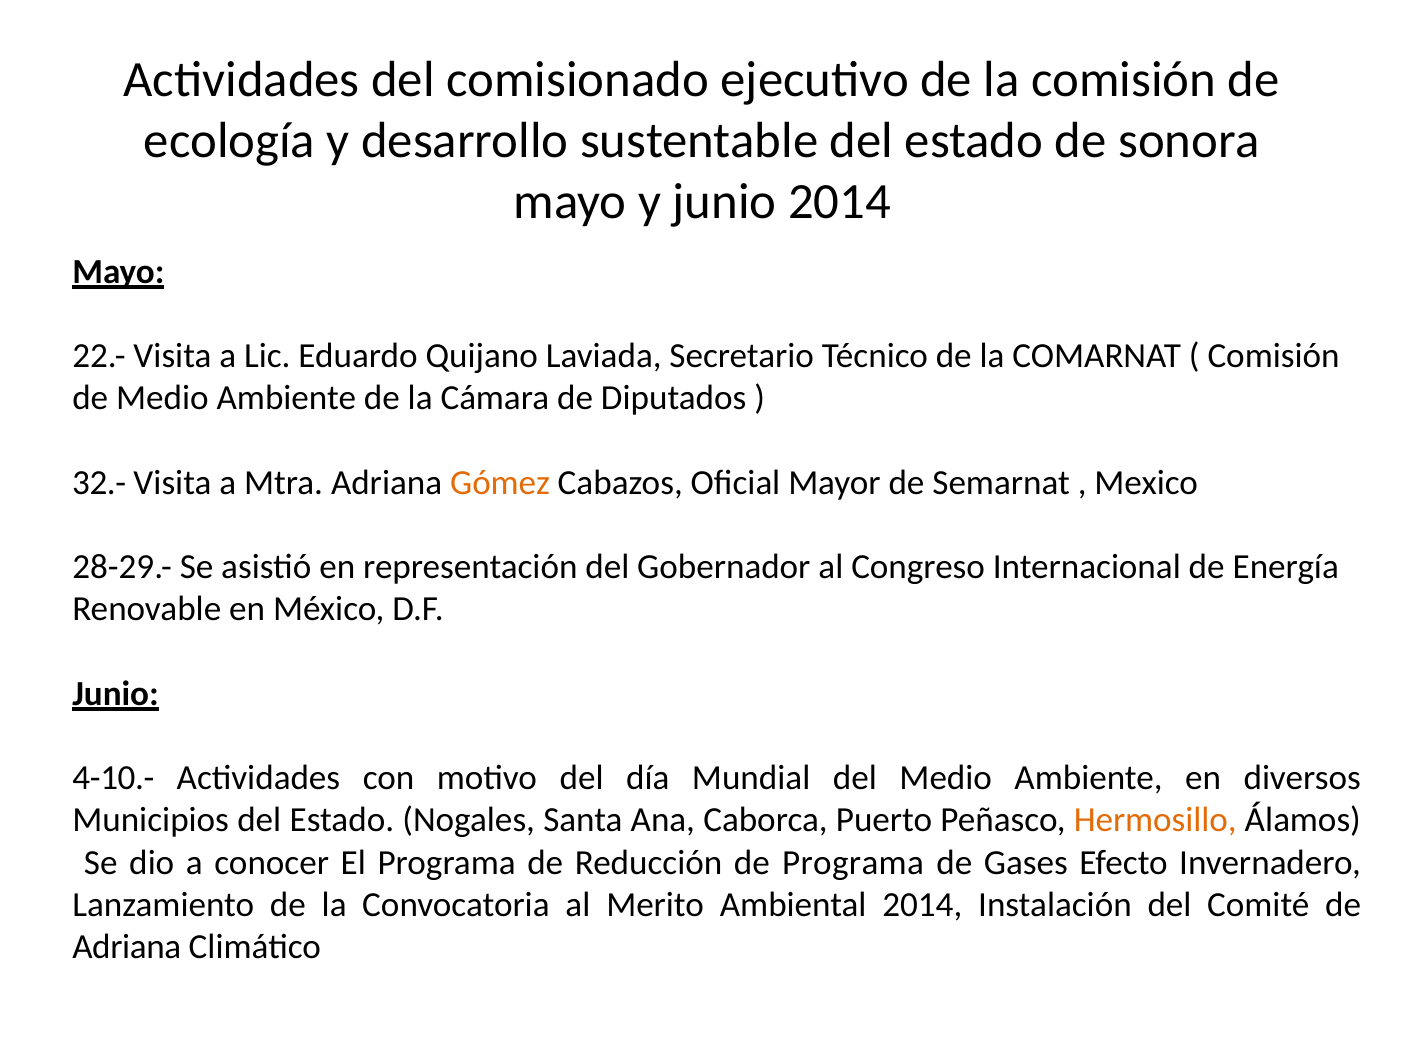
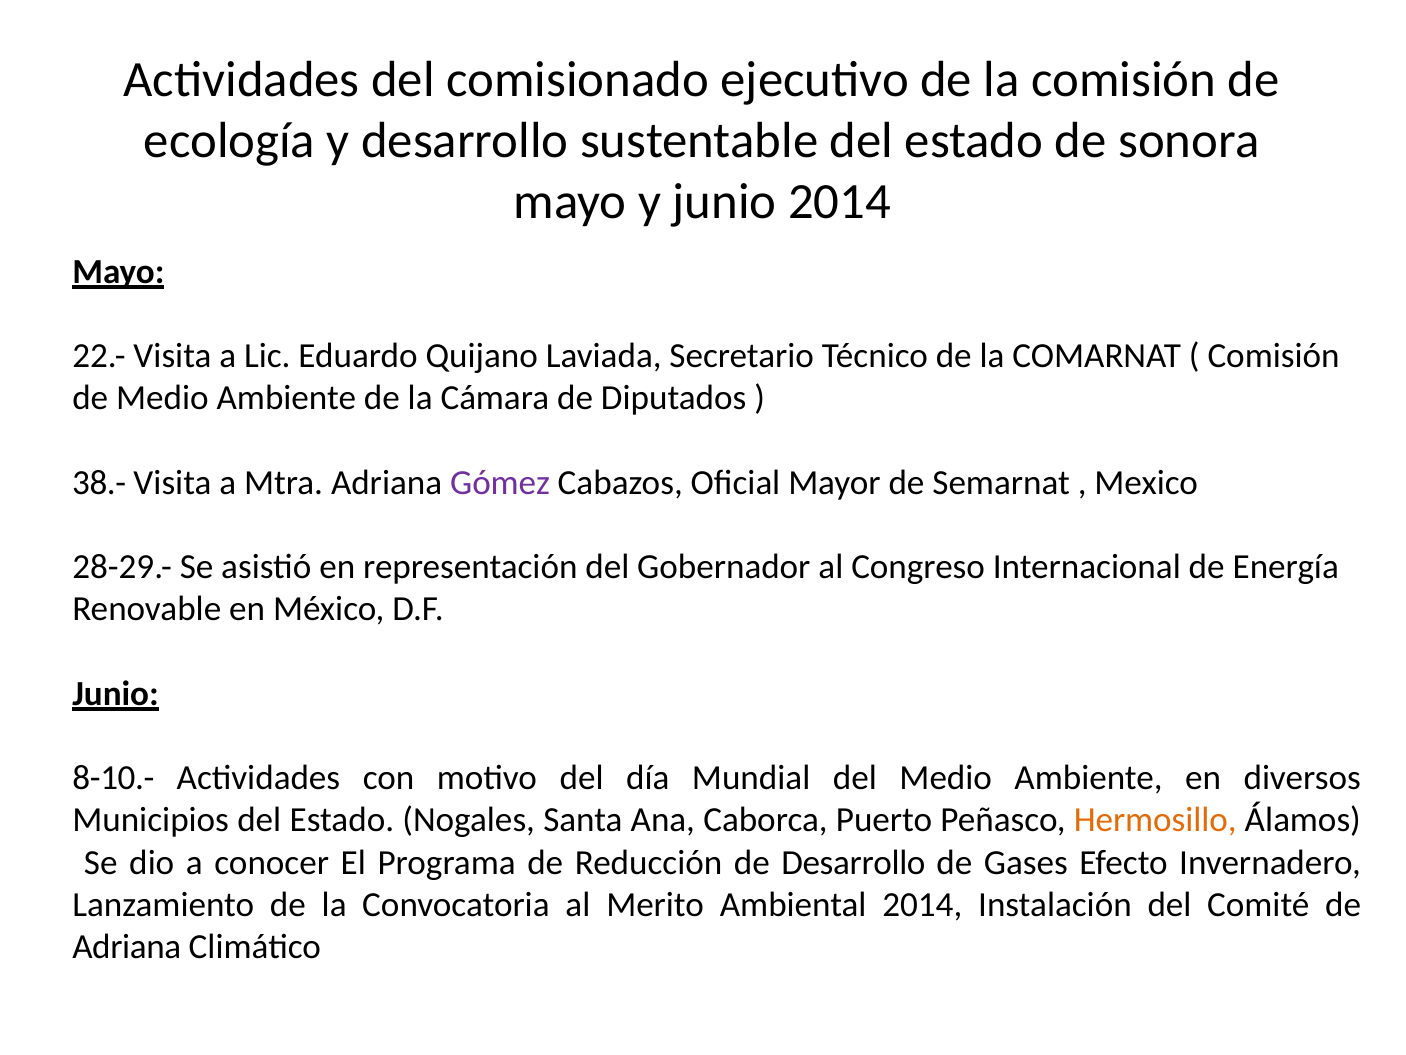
32.-: 32.- -> 38.-
Gómez colour: orange -> purple
4-10.-: 4-10.- -> 8-10.-
de Programa: Programa -> Desarrollo
